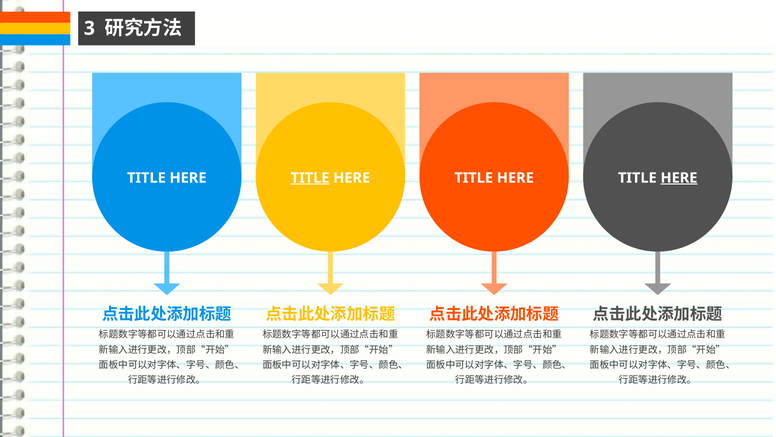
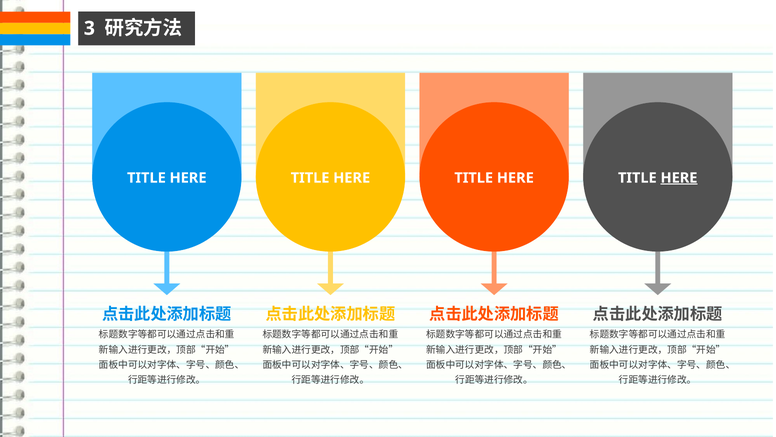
TITLE at (310, 178) underline: present -> none
